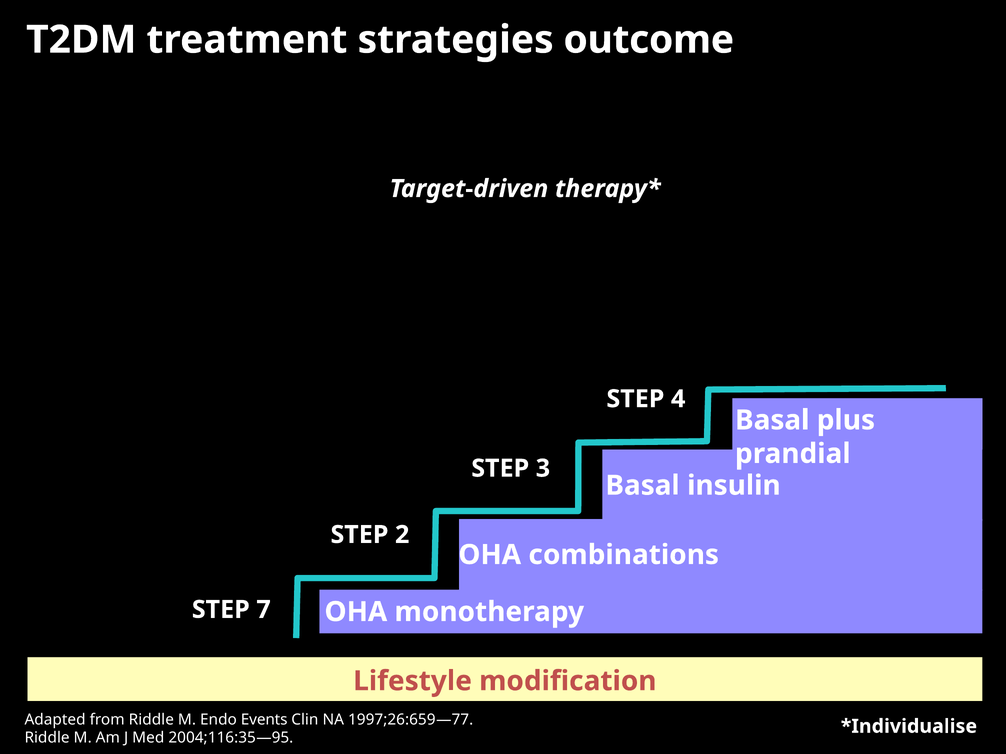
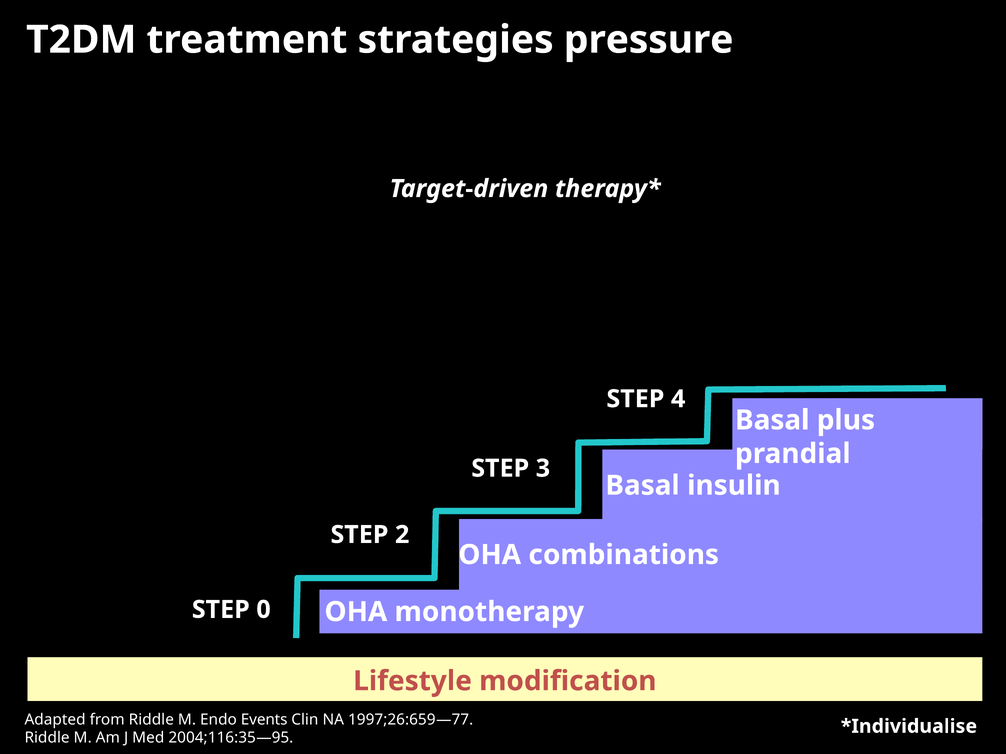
outcome: outcome -> pressure
7: 7 -> 0
